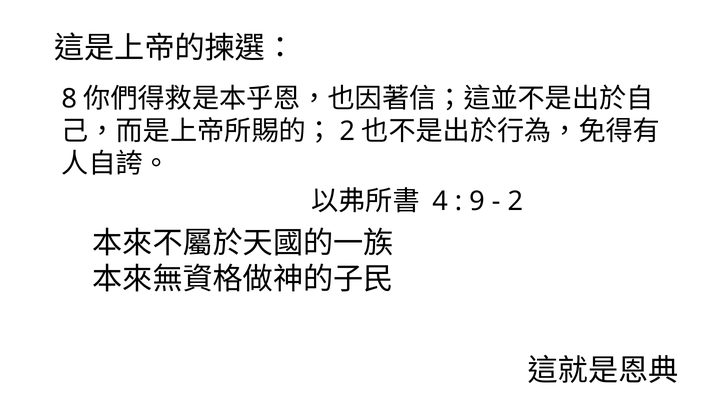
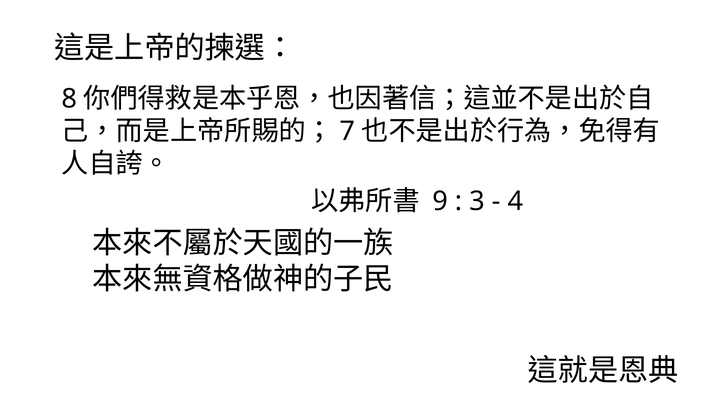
2 at (347, 131): 2 -> 7
4: 4 -> 9
9: 9 -> 3
2 at (515, 201): 2 -> 4
